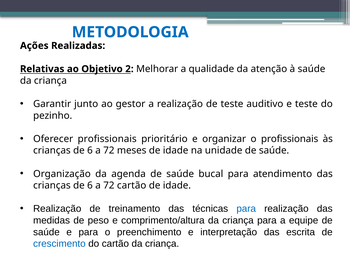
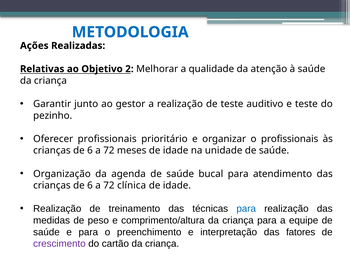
72 cartão: cartão -> clínica
escrita: escrita -> fatores
crescimento colour: blue -> purple
